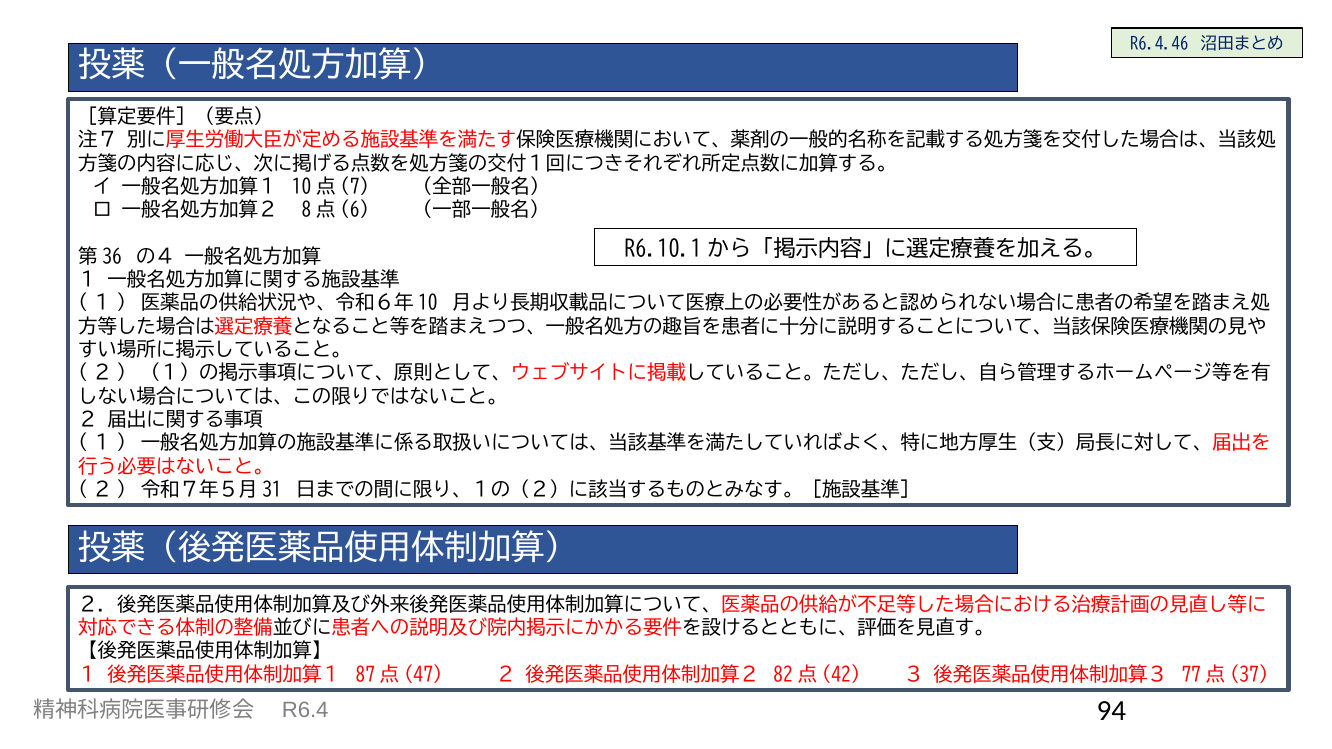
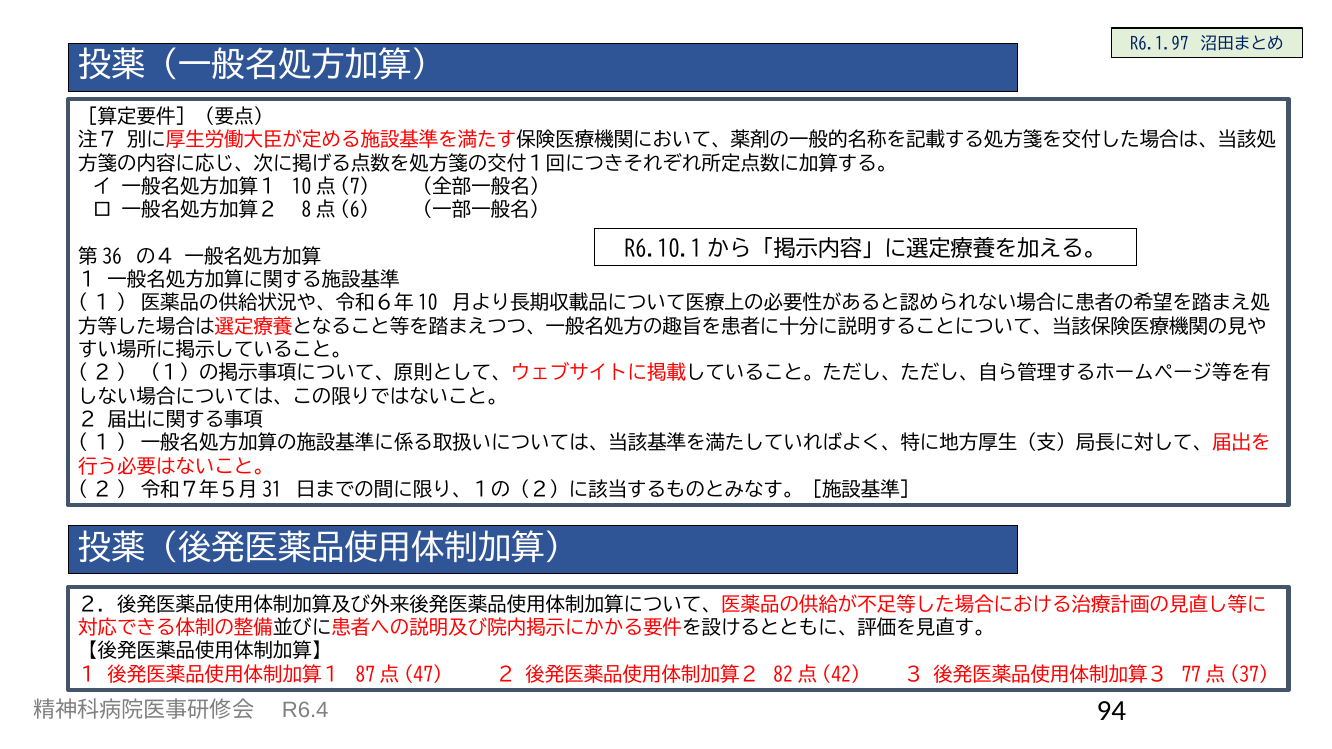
R6.4.46: R6.4.46 -> R6.1.97
